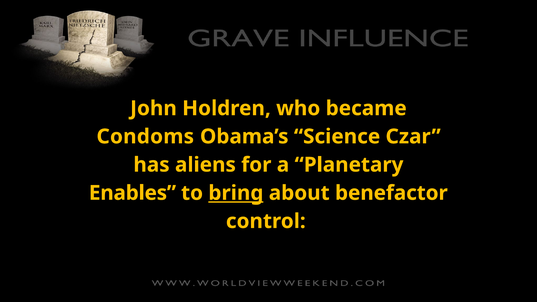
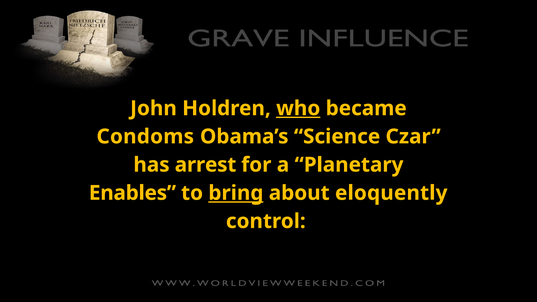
who underline: none -> present
aliens: aliens -> arrest
benefactor: benefactor -> eloquently
